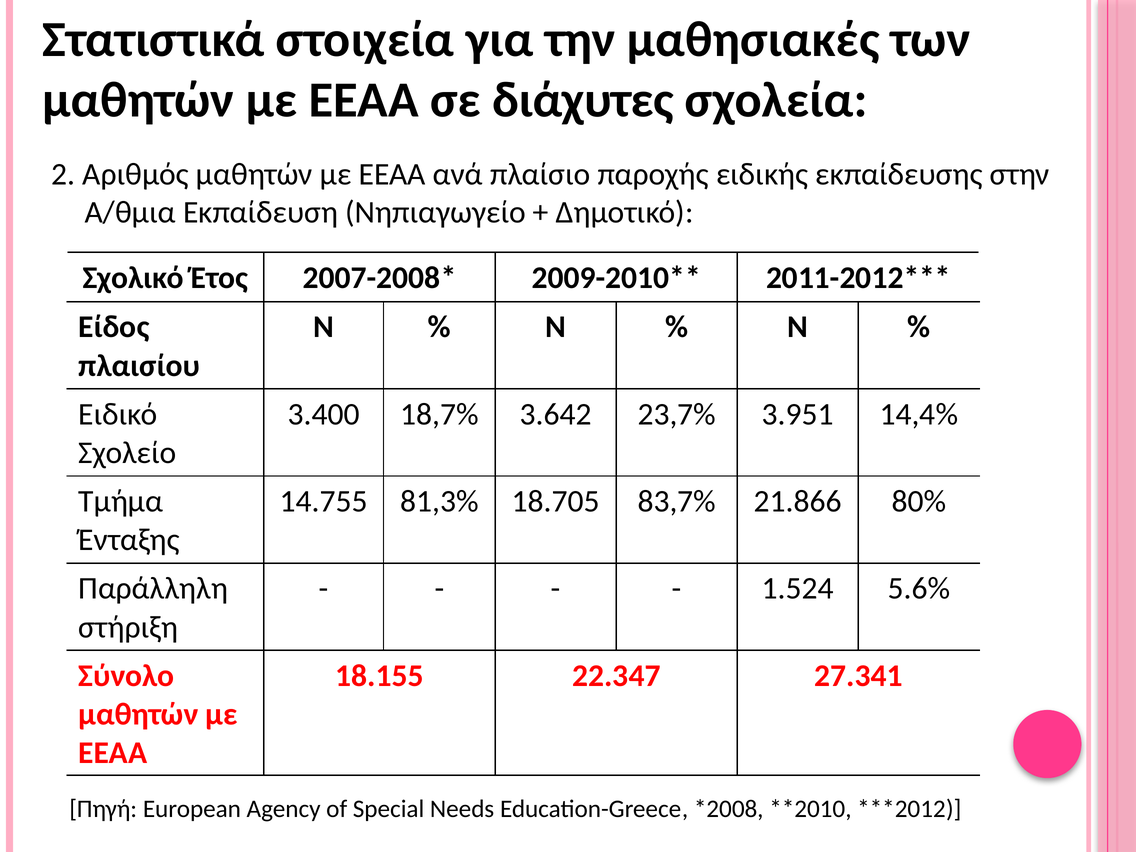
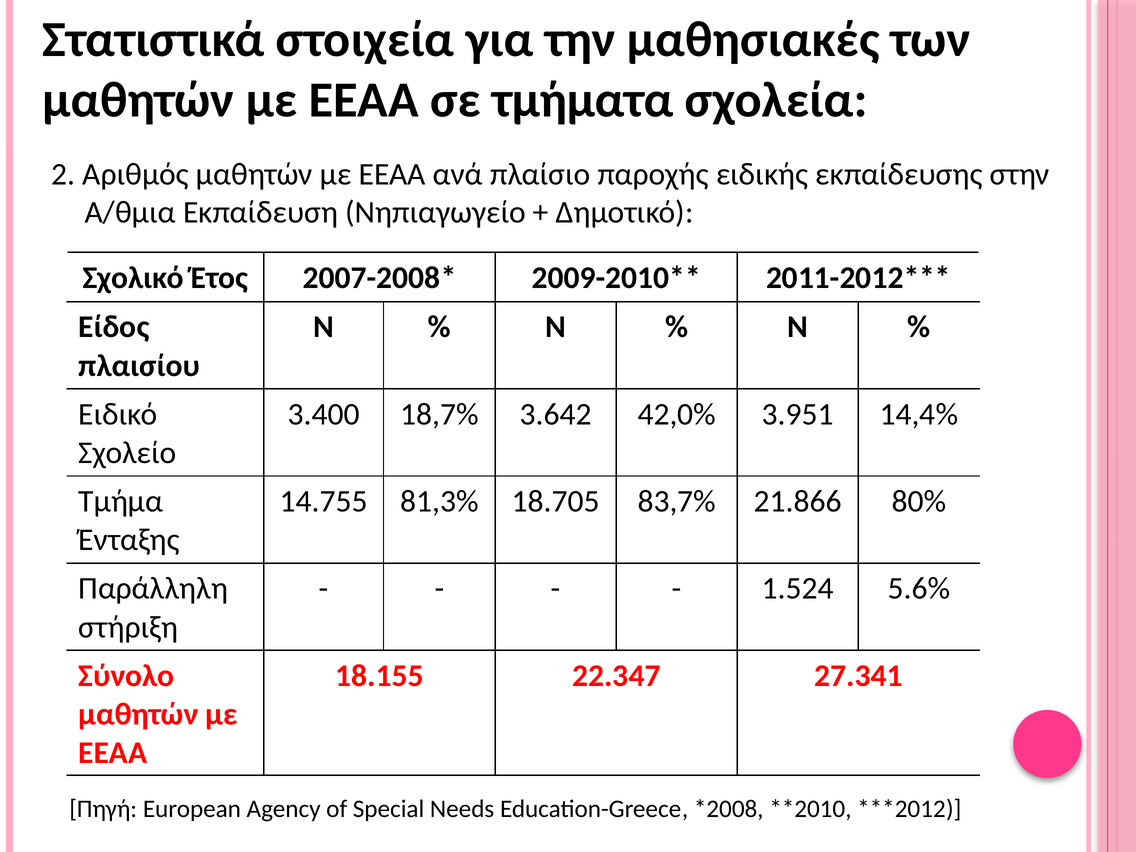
διάχυτες: διάχυτες -> τμήματα
23,7%: 23,7% -> 42,0%
